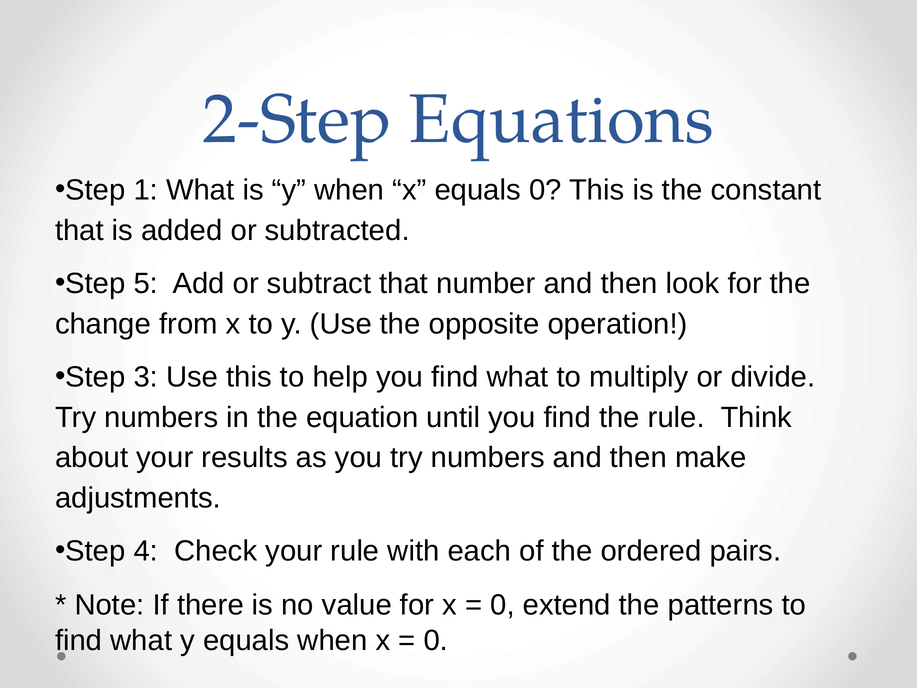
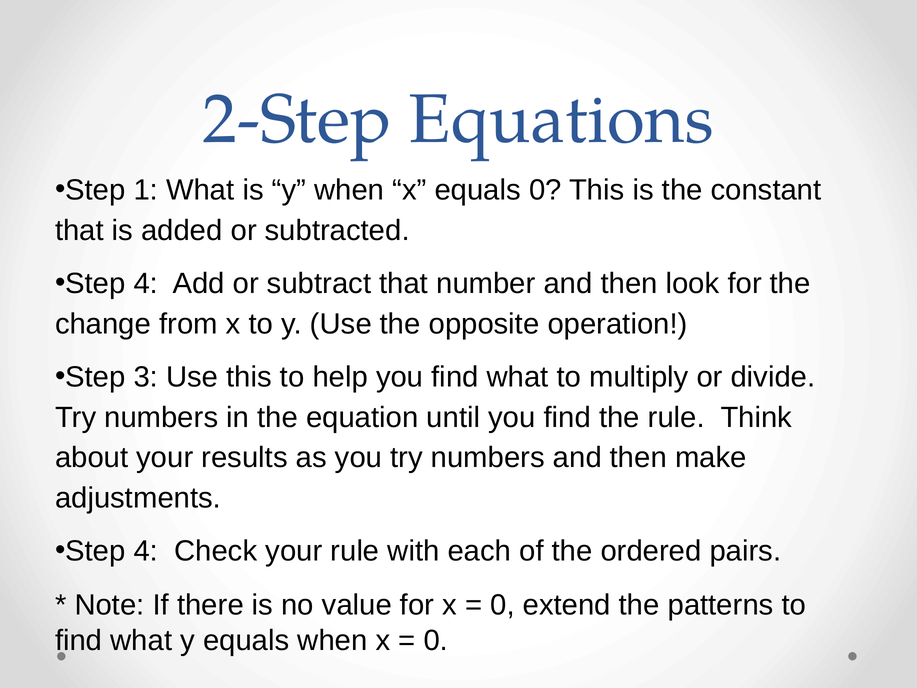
5 at (146, 283): 5 -> 4
